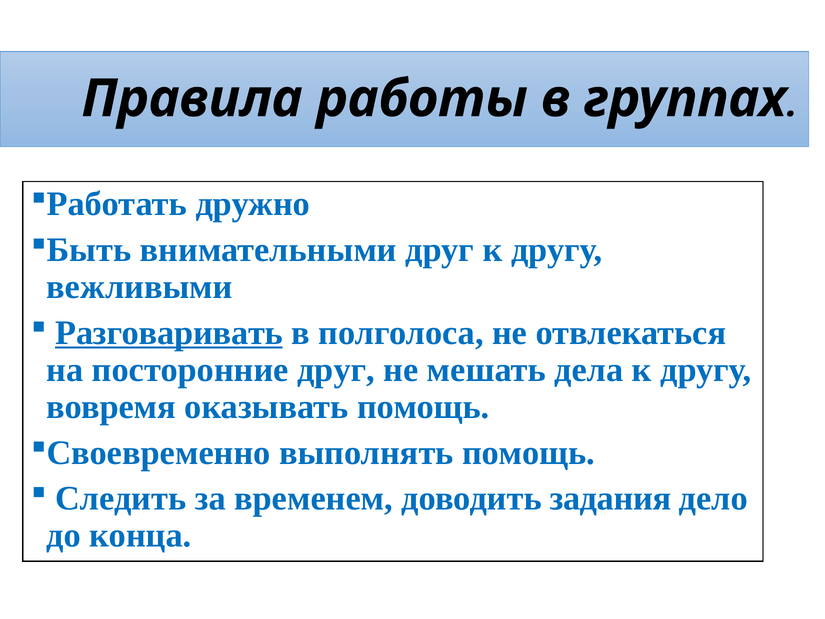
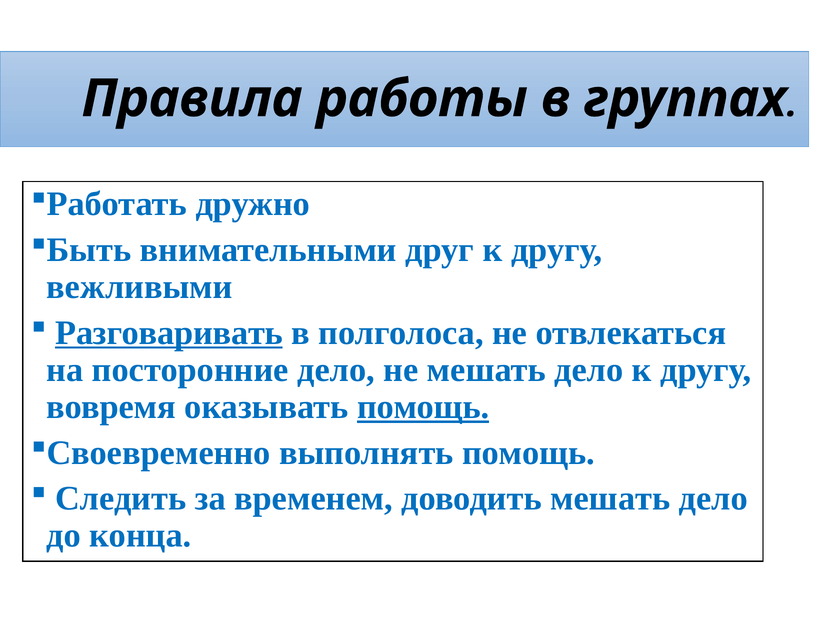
посторонние друг: друг -> дело
не мешать дела: дела -> дело
помощь at (423, 407) underline: none -> present
доводить задания: задания -> мешать
